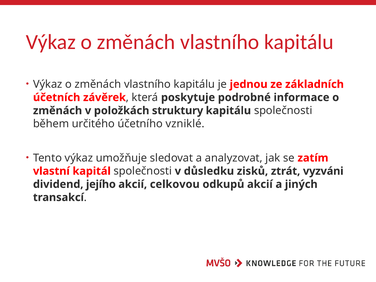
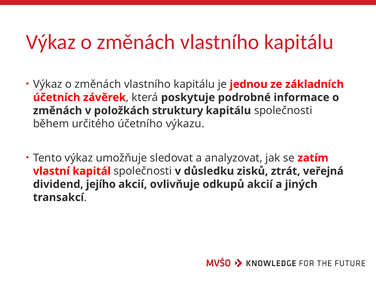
vzniklé: vzniklé -> výkazu
vyzváni: vyzváni -> veřejná
celkovou: celkovou -> ovlivňuje
